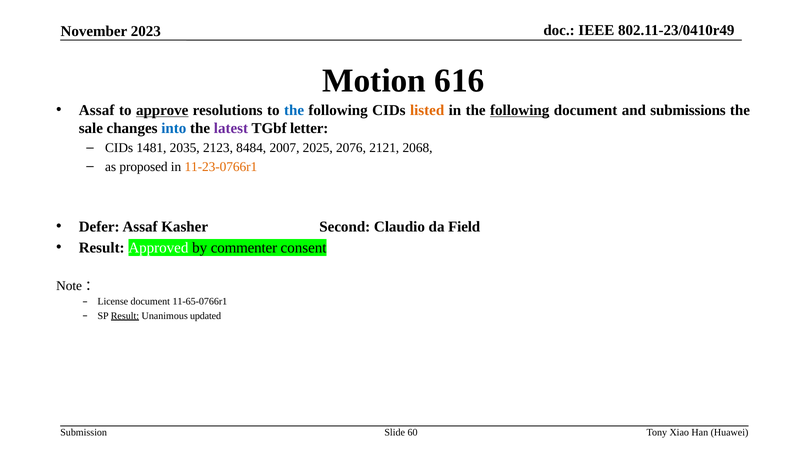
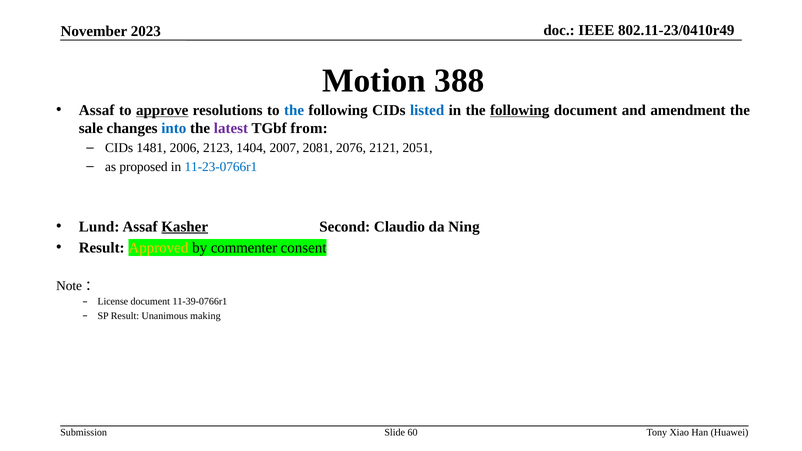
616: 616 -> 388
listed colour: orange -> blue
submissions: submissions -> amendment
letter: letter -> from
2035: 2035 -> 2006
8484: 8484 -> 1404
2025: 2025 -> 2081
2068: 2068 -> 2051
11-23-0766r1 colour: orange -> blue
Defer: Defer -> Lund
Kasher underline: none -> present
Field: Field -> Ning
Approved colour: white -> yellow
11-65-0766r1: 11-65-0766r1 -> 11-39-0766r1
Result at (125, 316) underline: present -> none
updated: updated -> making
